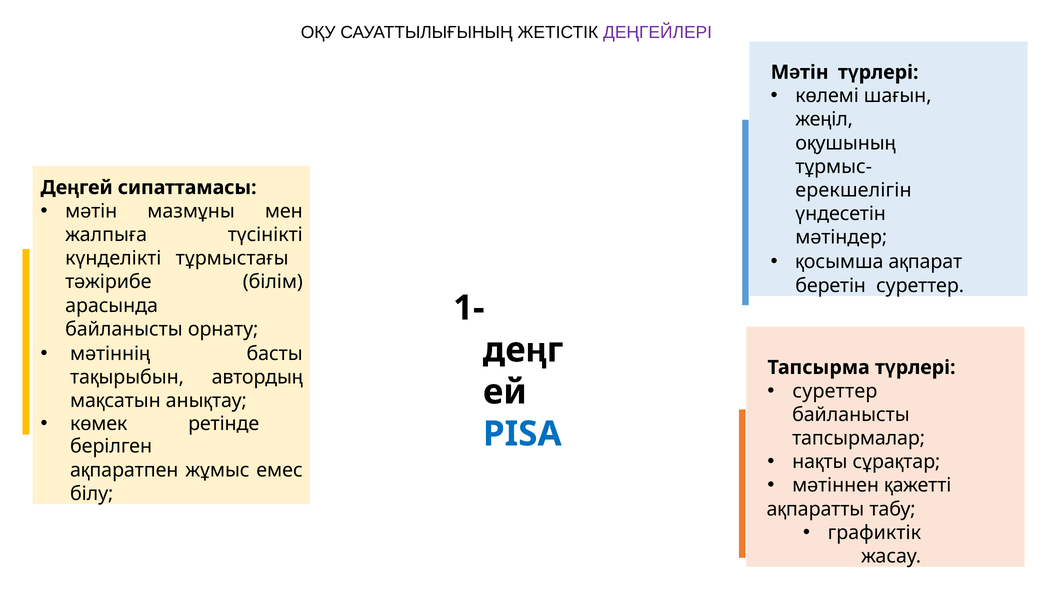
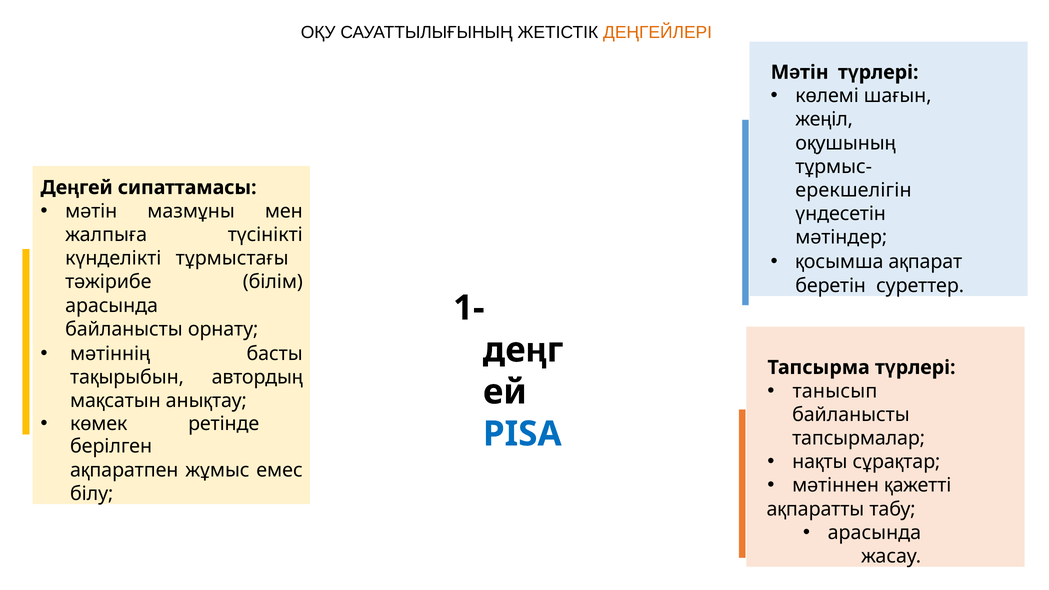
ДЕҢГЕЙЛЕРІ colour: purple -> orange
суреттер at (835, 391): суреттер -> танысып
графиктік at (874, 533): графиктік -> арасында
